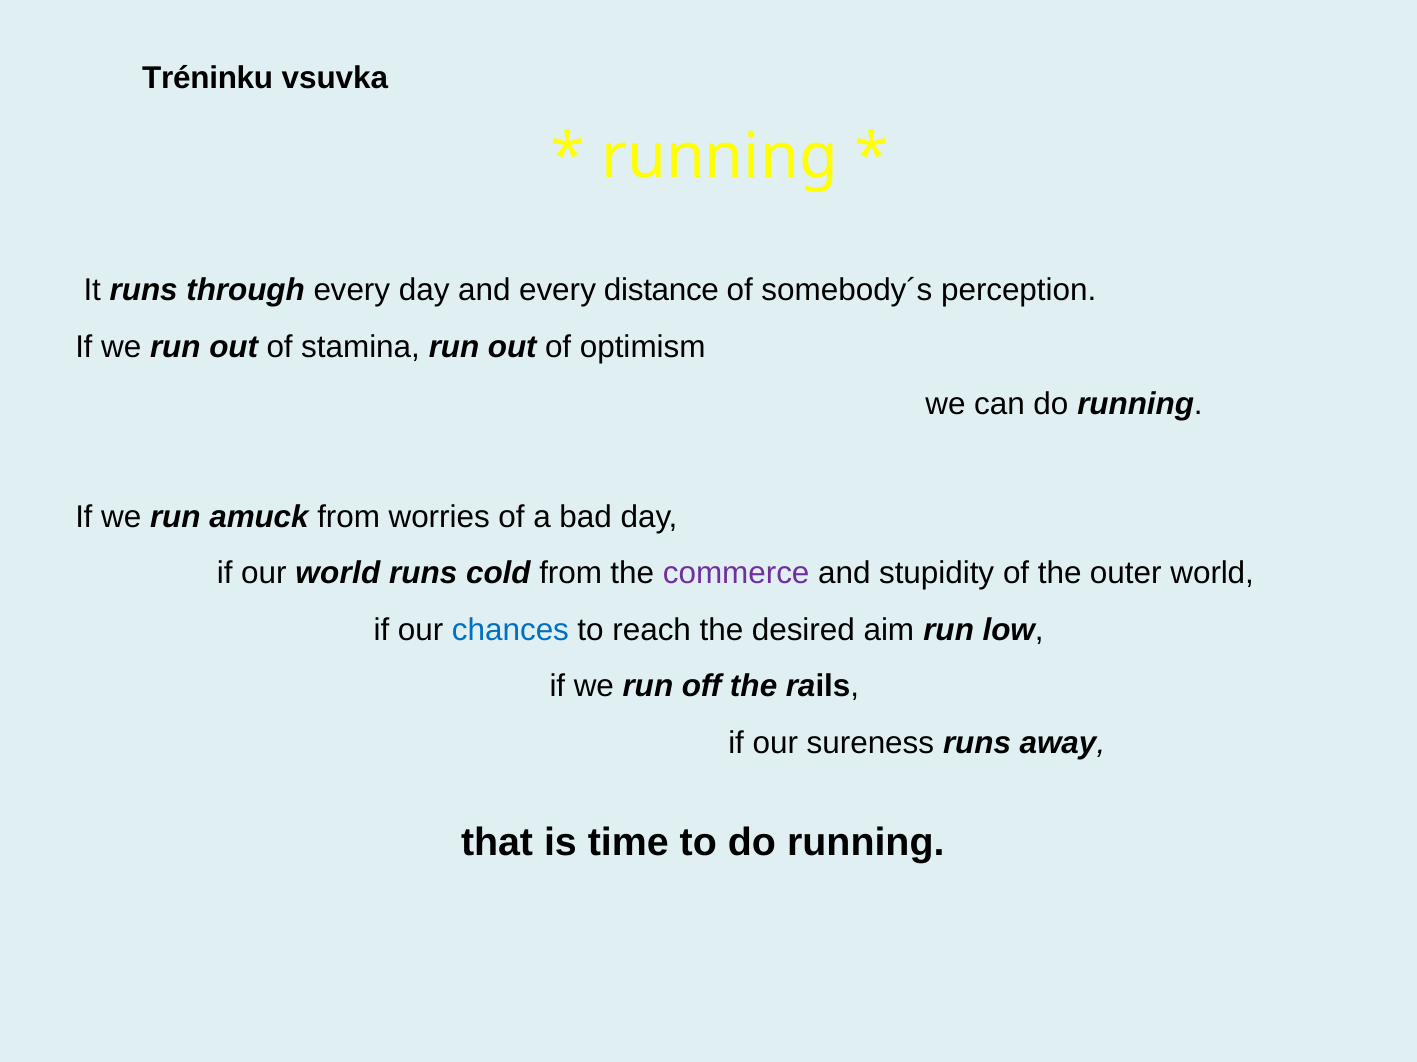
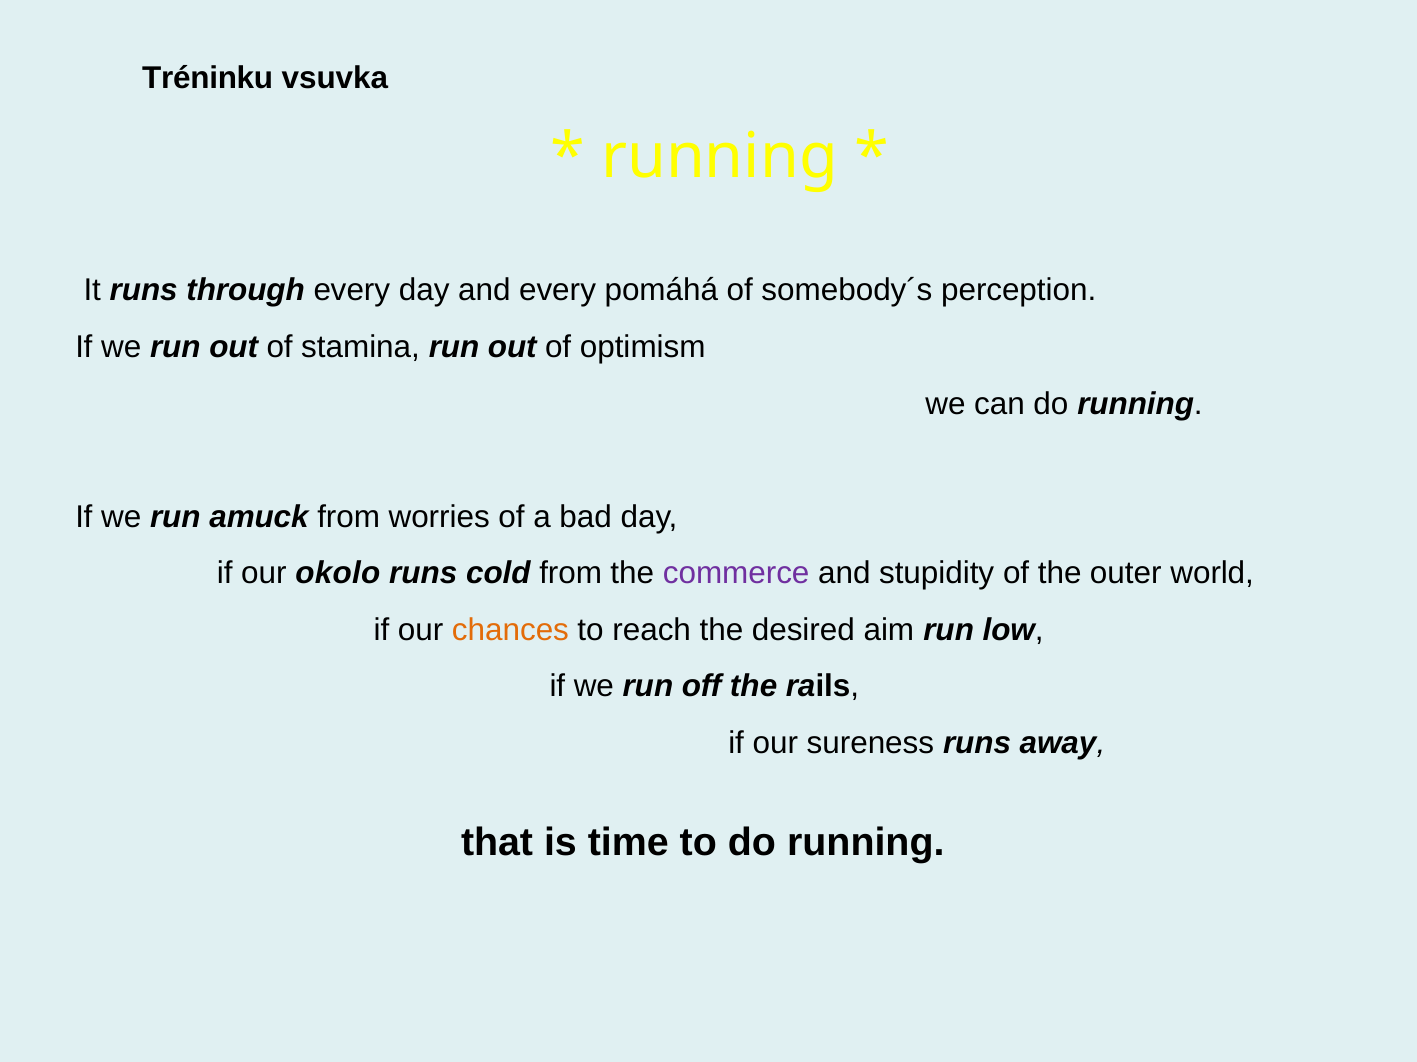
distance: distance -> pomáhá
our world: world -> okolo
chances colour: blue -> orange
